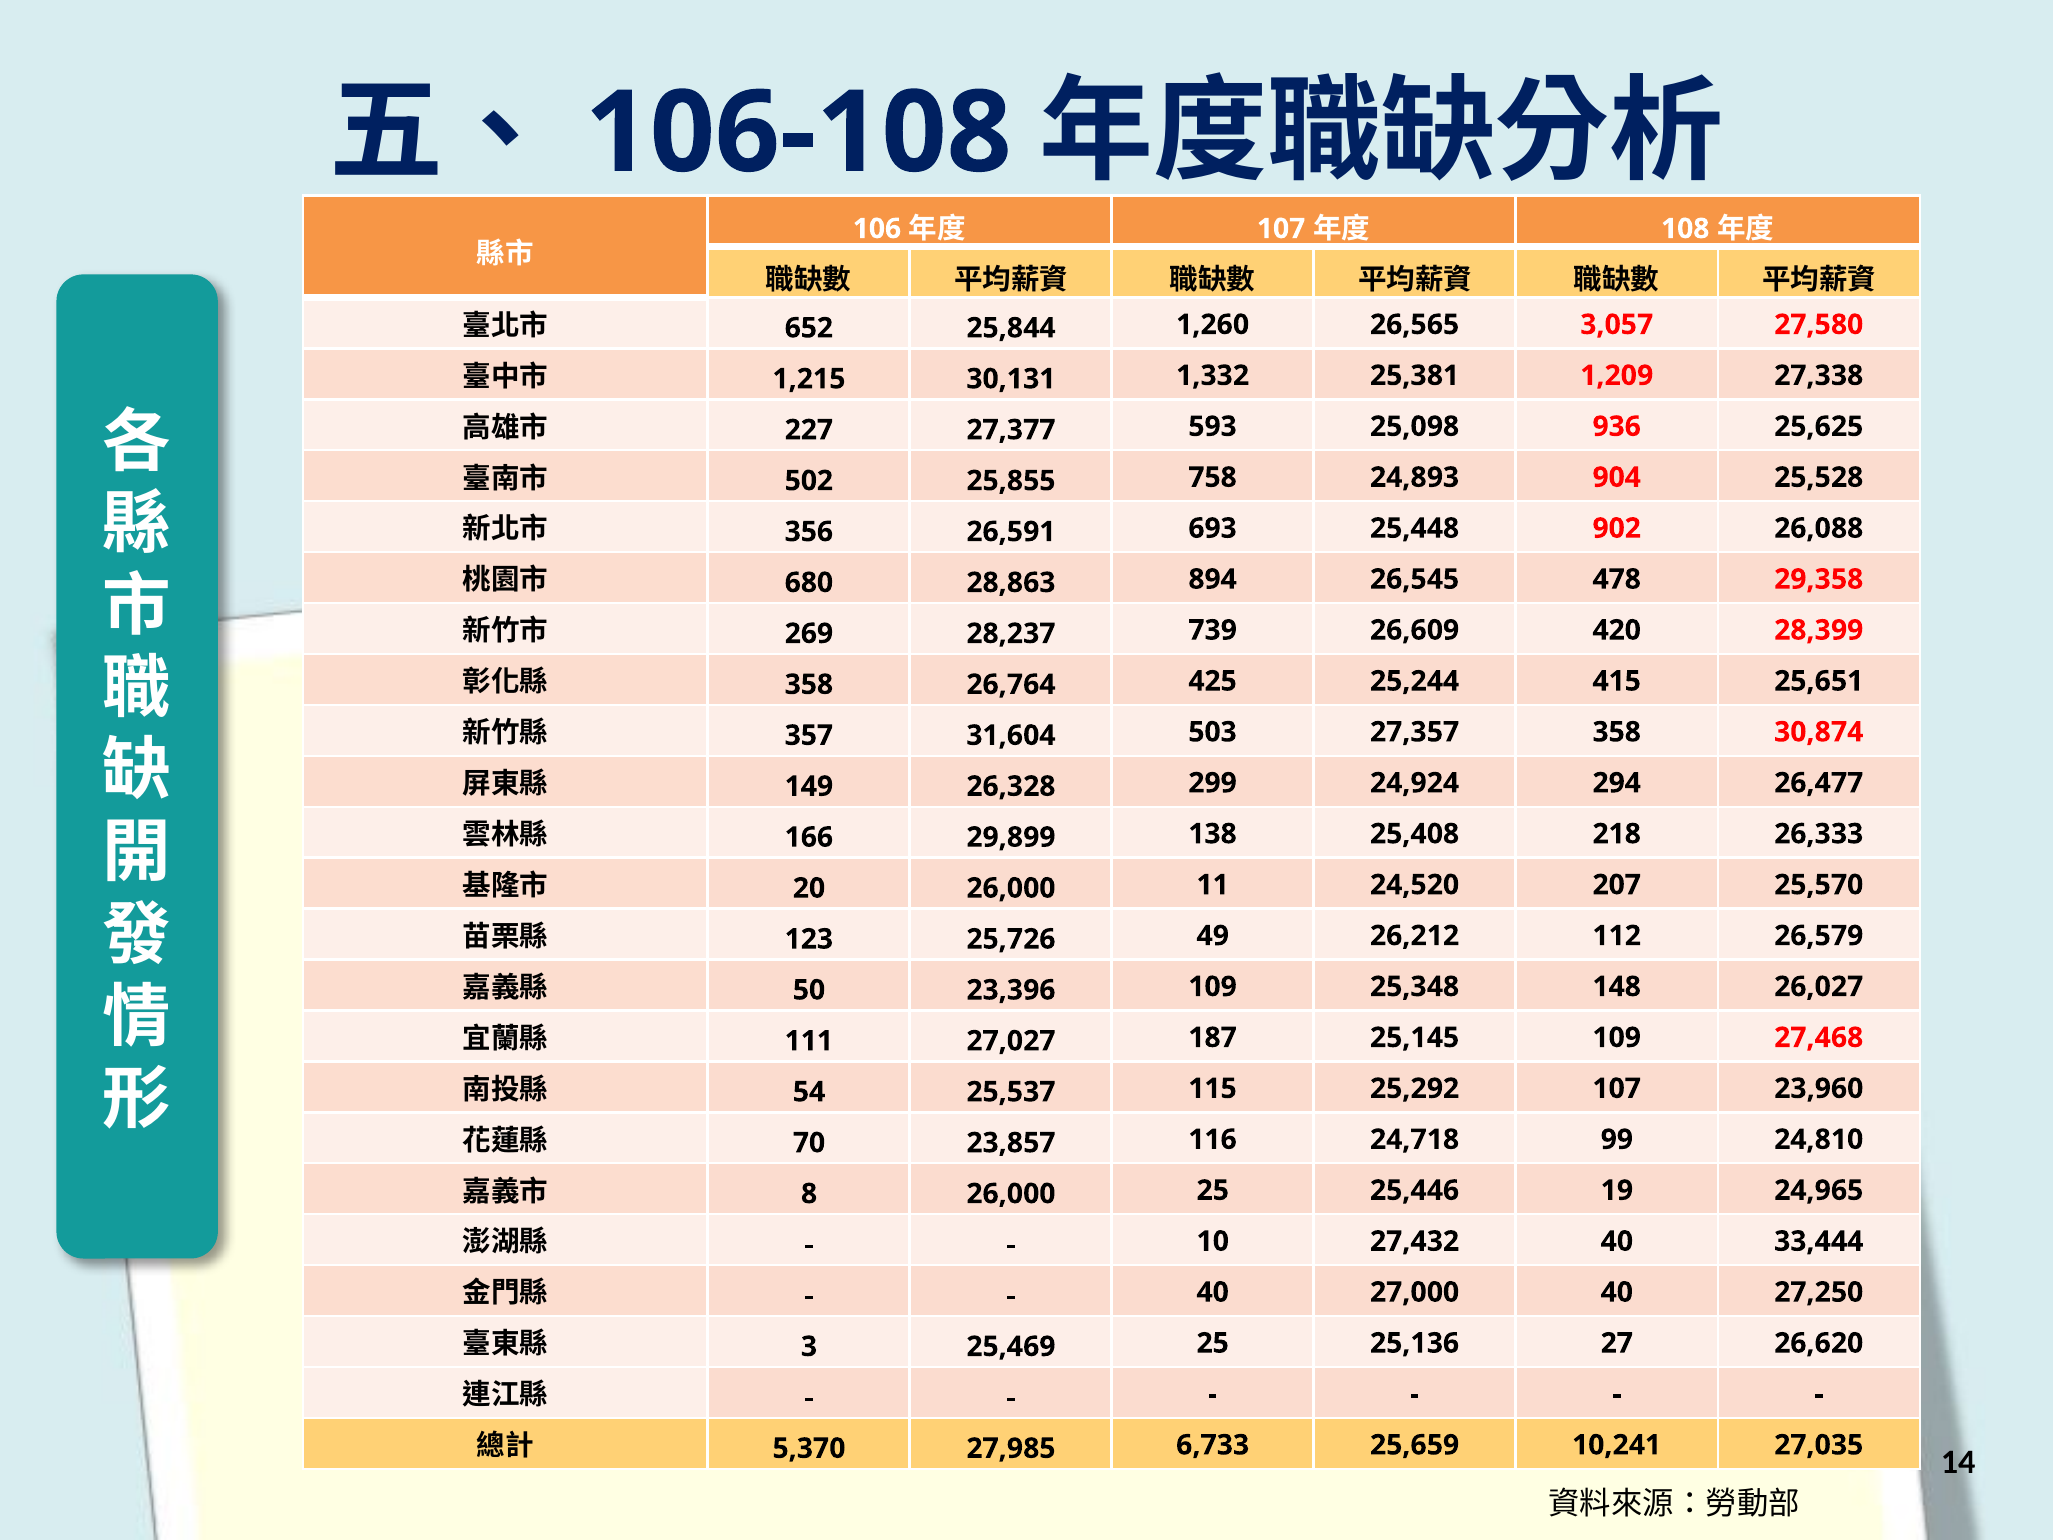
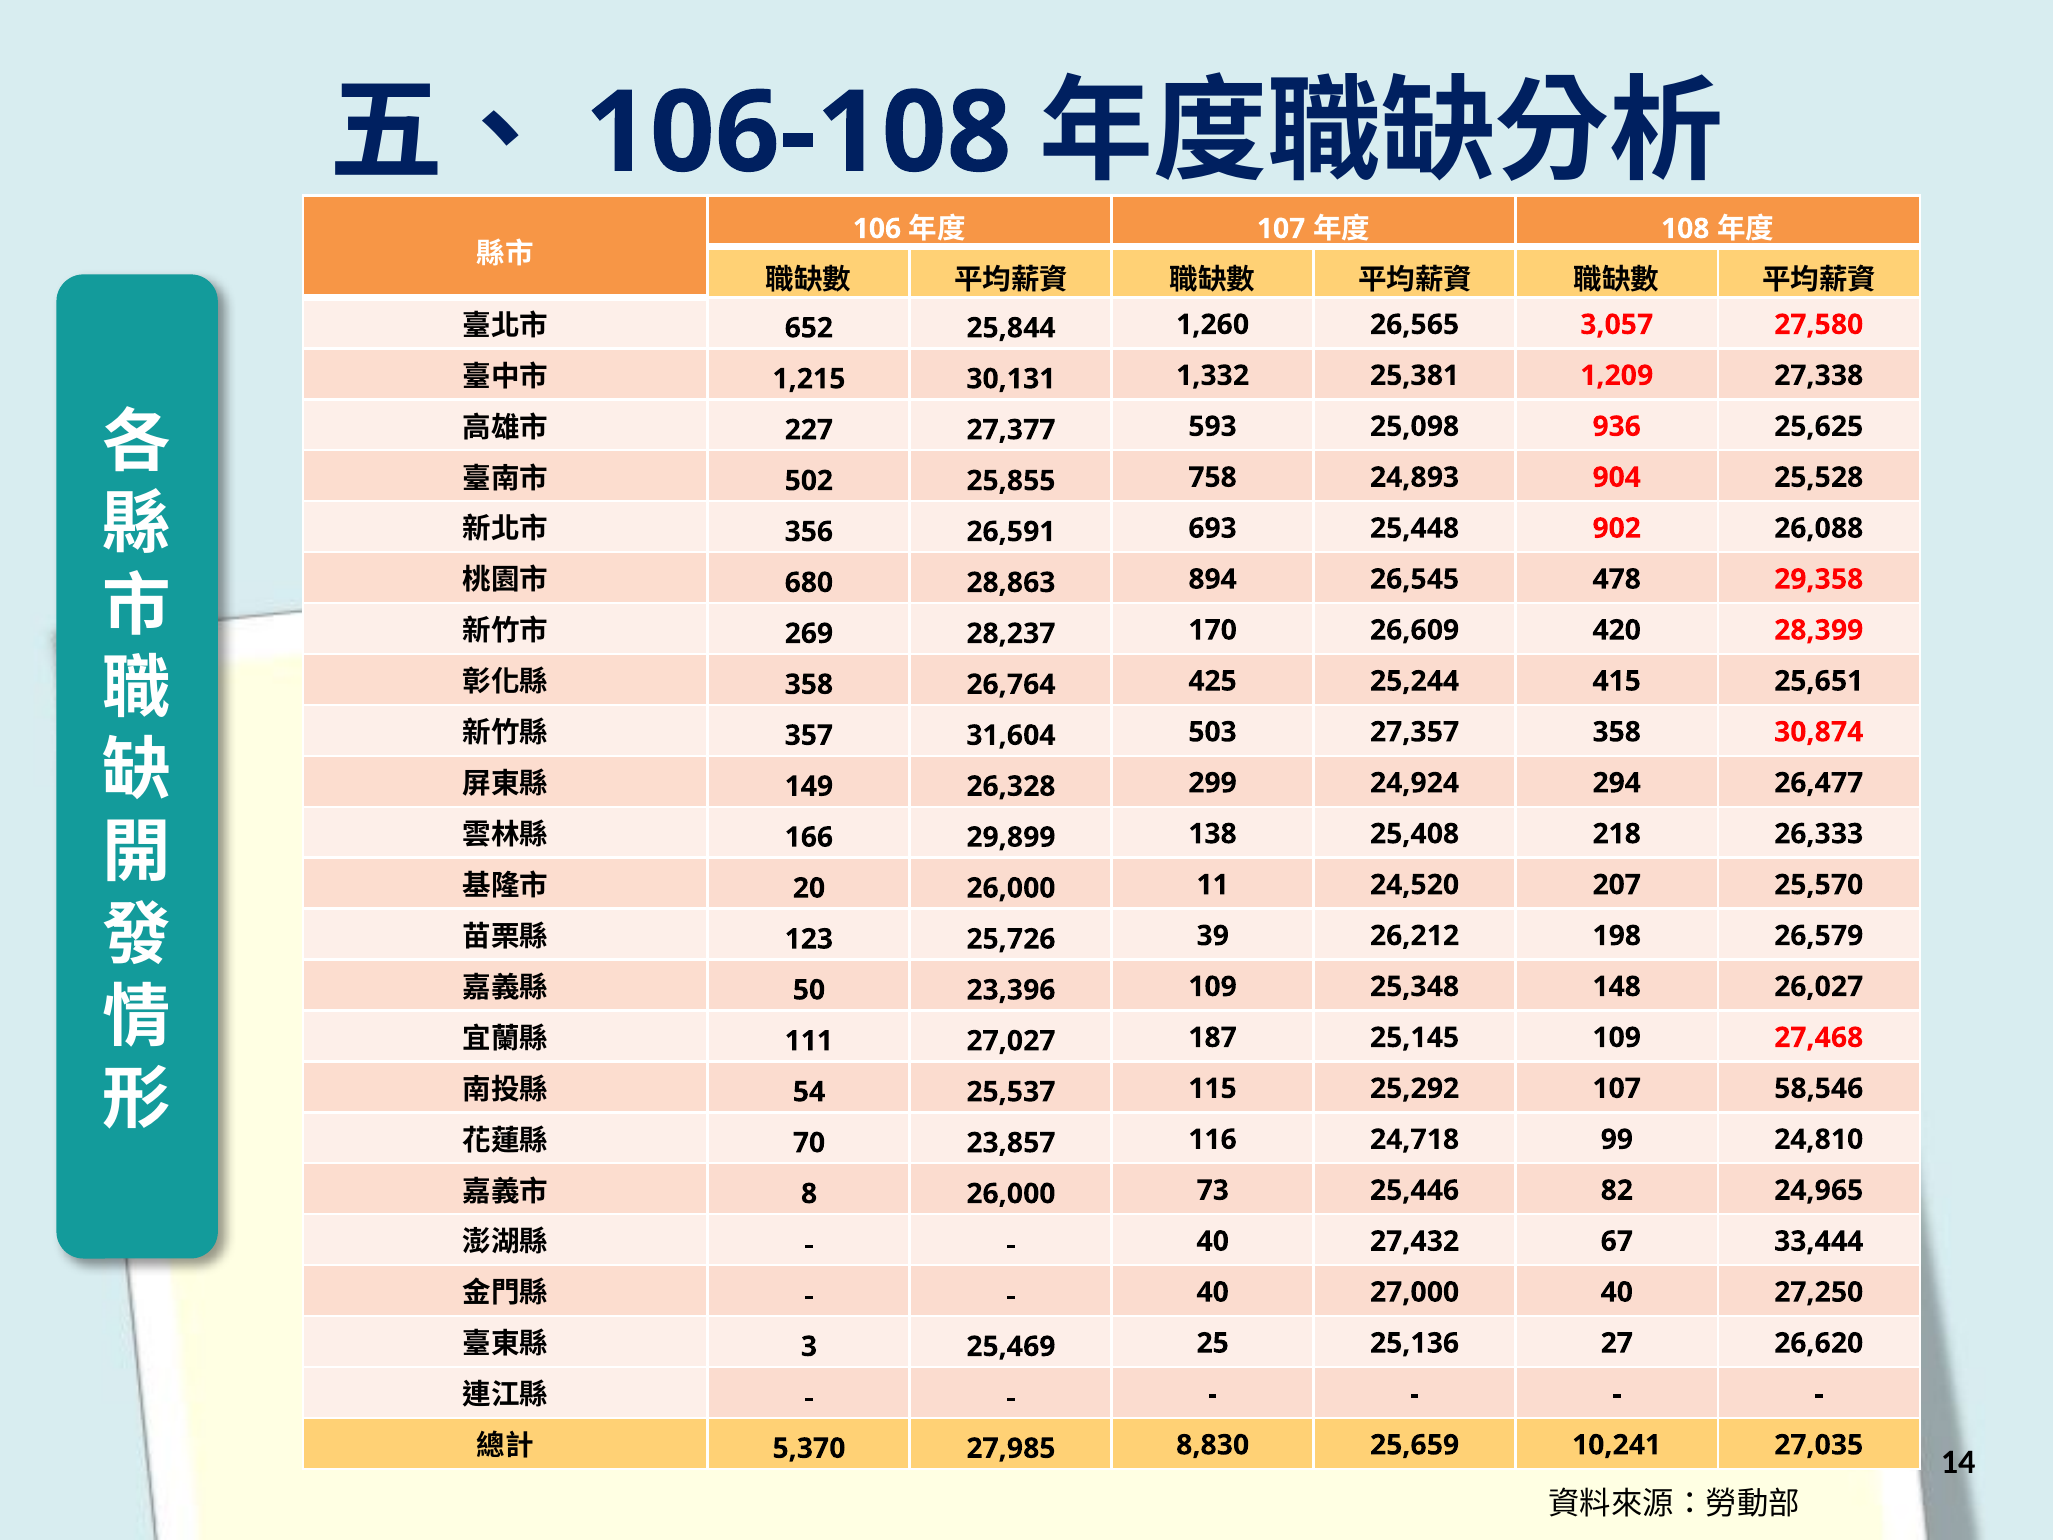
739: 739 -> 170
49: 49 -> 39
112: 112 -> 198
23,960: 23,960 -> 58,546
25 at (1213, 1190): 25 -> 73
19: 19 -> 82
10 at (1213, 1241): 10 -> 40
27,432 40: 40 -> 67
6,733: 6,733 -> 8,830
